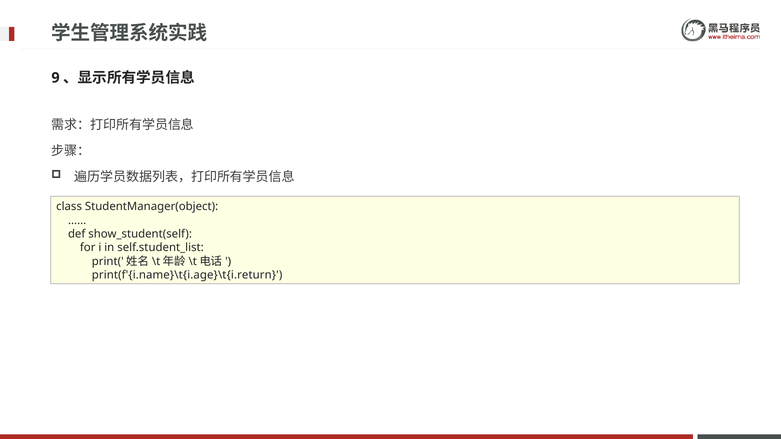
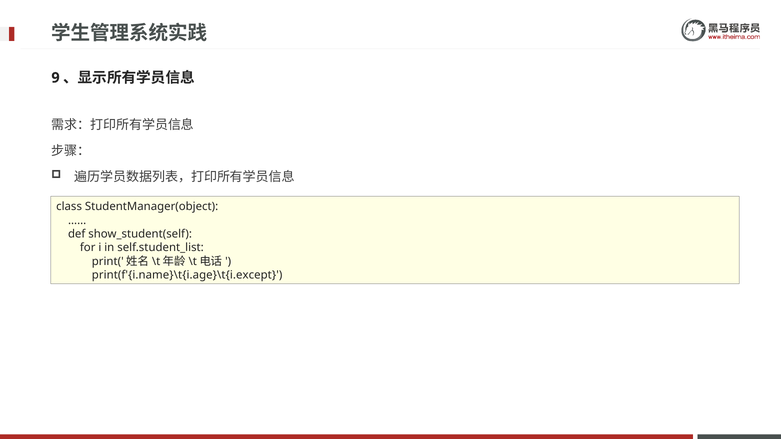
print(f'{i.name}\t{i.age}\t{i.return: print(f'{i.name}\t{i.age}\t{i.return -> print(f'{i.name}\t{i.age}\t{i.except
